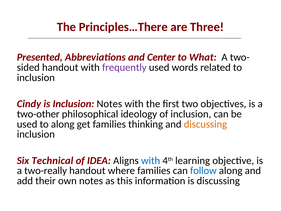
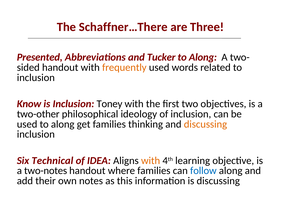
Principles…There: Principles…There -> Schaffner…There
Center: Center -> Tucker
What at (203, 57): What -> Along
frequently colour: purple -> orange
Cindy: Cindy -> Know
Inclusion Notes: Notes -> Toney
with at (151, 160) colour: blue -> orange
two-really: two-really -> two-notes
